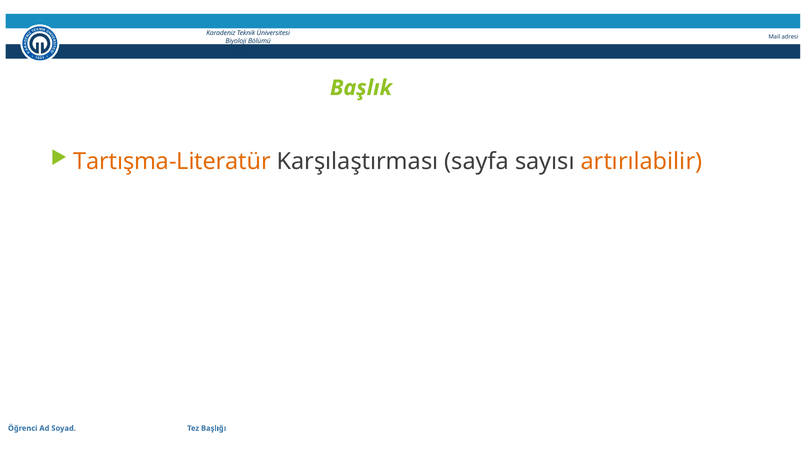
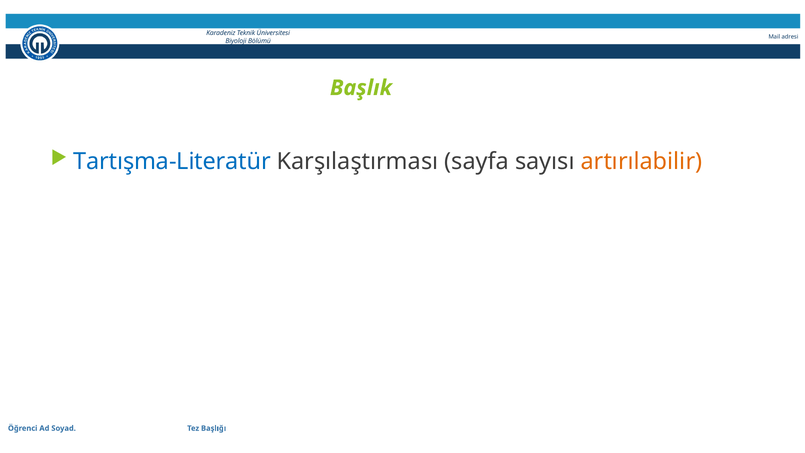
Tartışma-Literatür colour: orange -> blue
